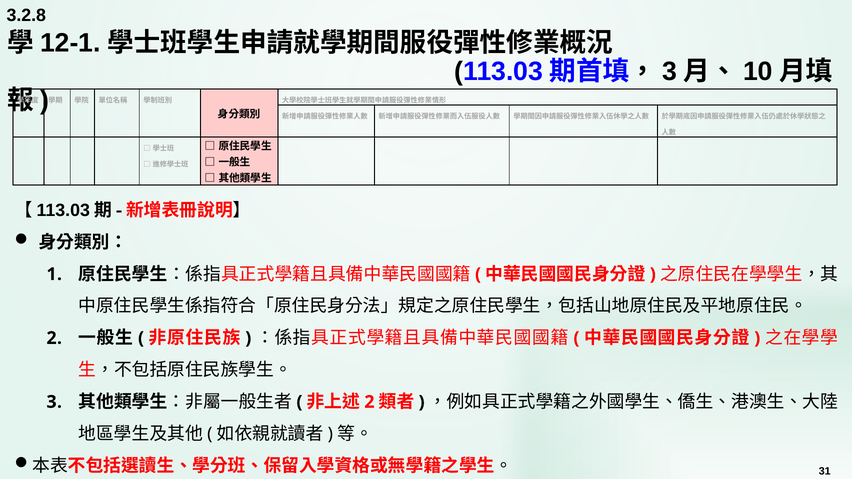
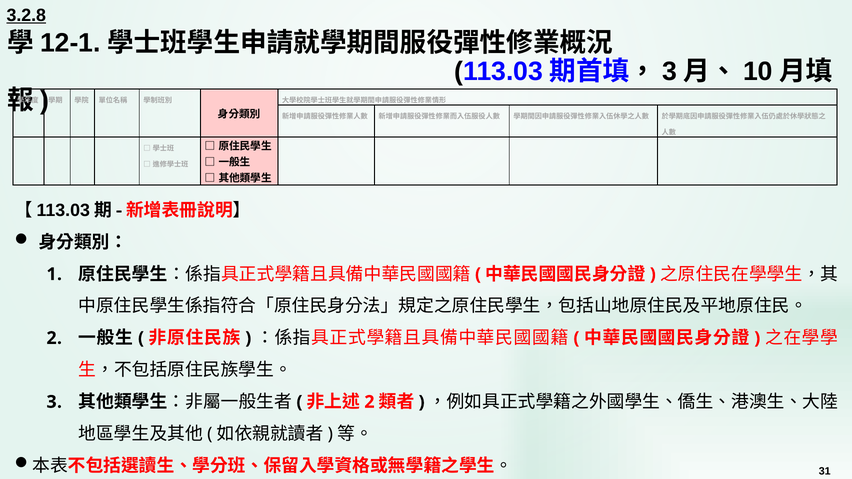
3.2.8 underline: none -> present
